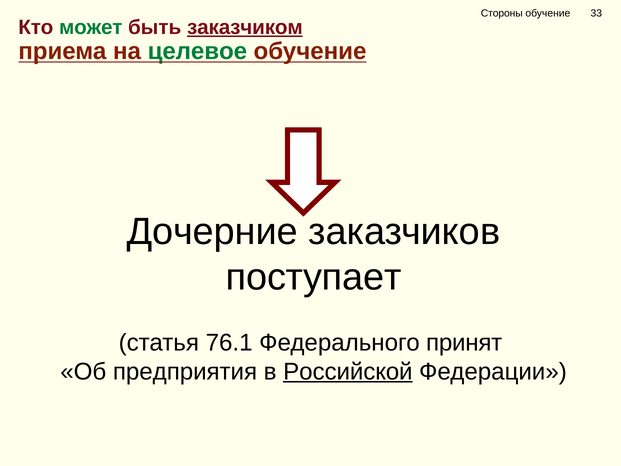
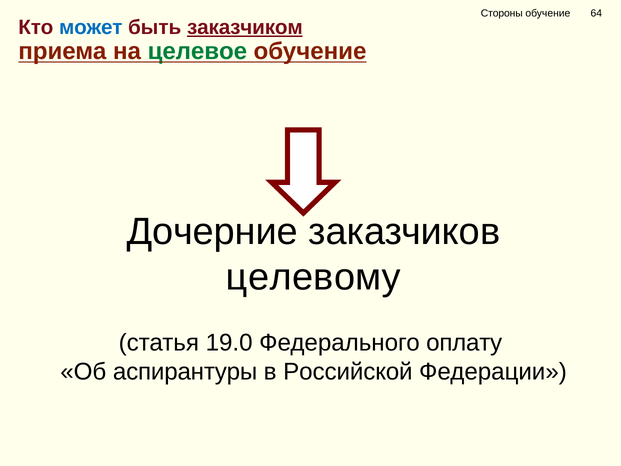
33: 33 -> 64
может colour: green -> blue
поступает: поступает -> целевому
76.1: 76.1 -> 19.0
принят: принят -> оплату
предприятия: предприятия -> аспирантуры
Российской underline: present -> none
